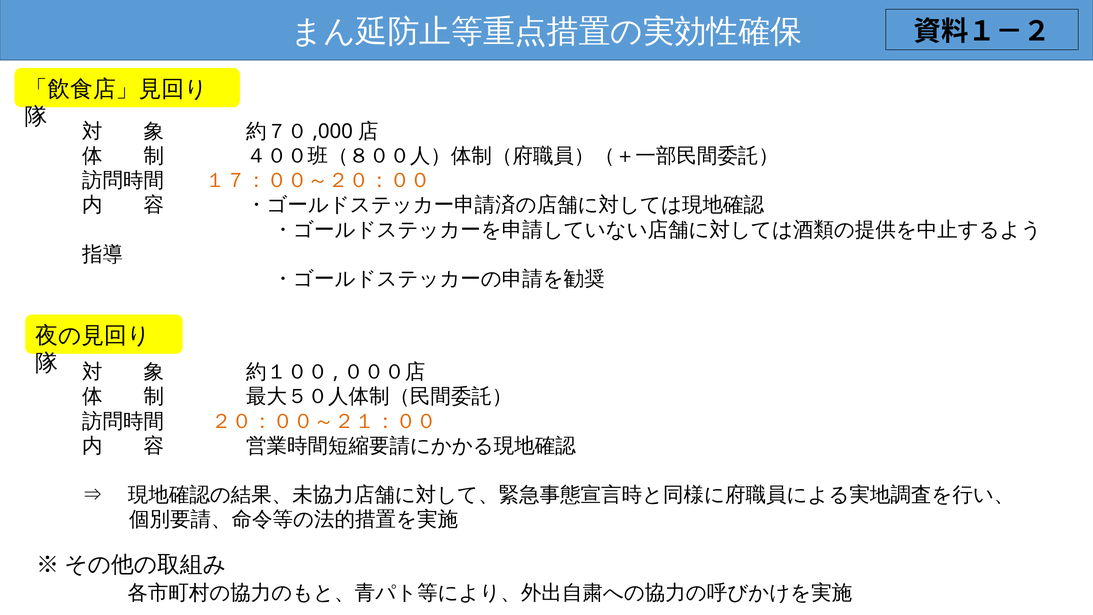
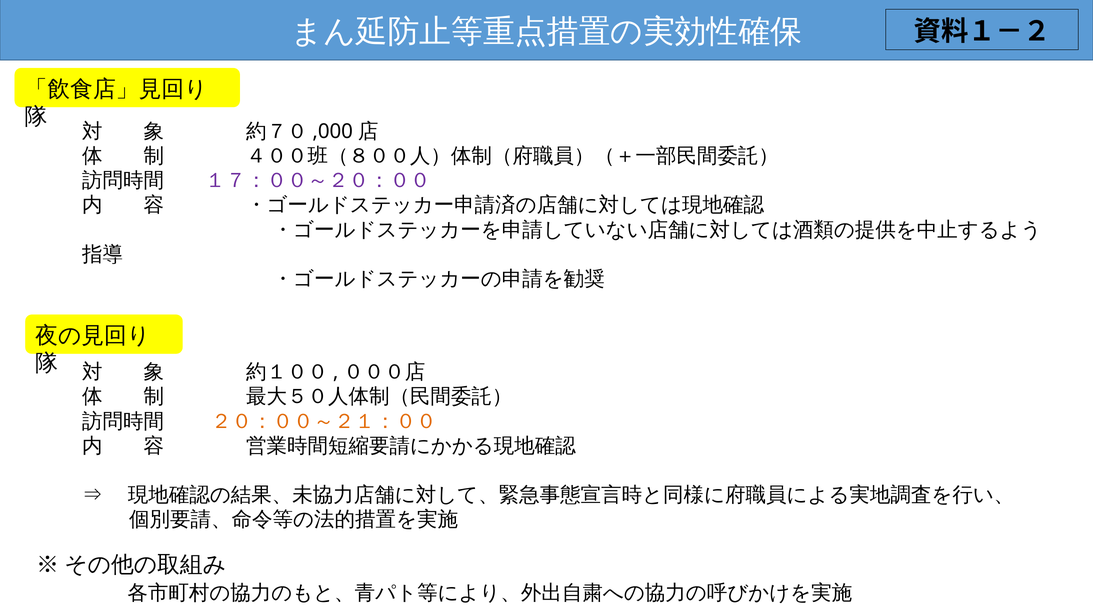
１７：００～２０：００ colour: orange -> purple
